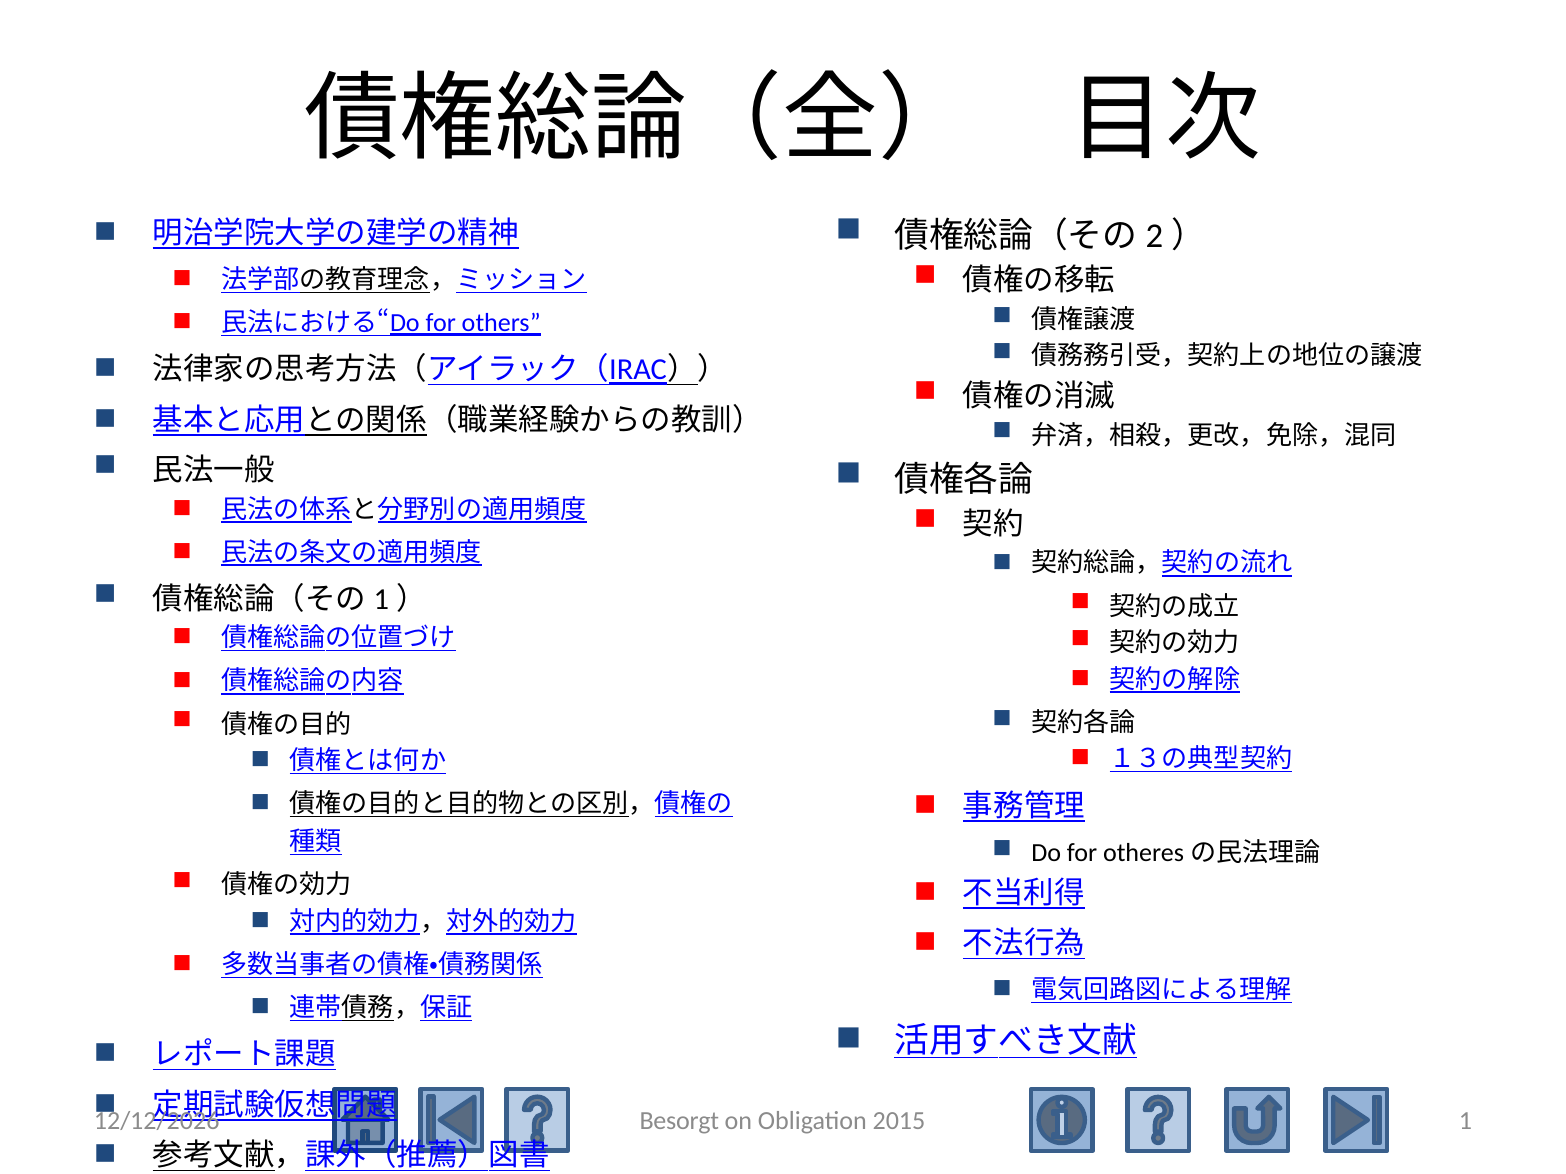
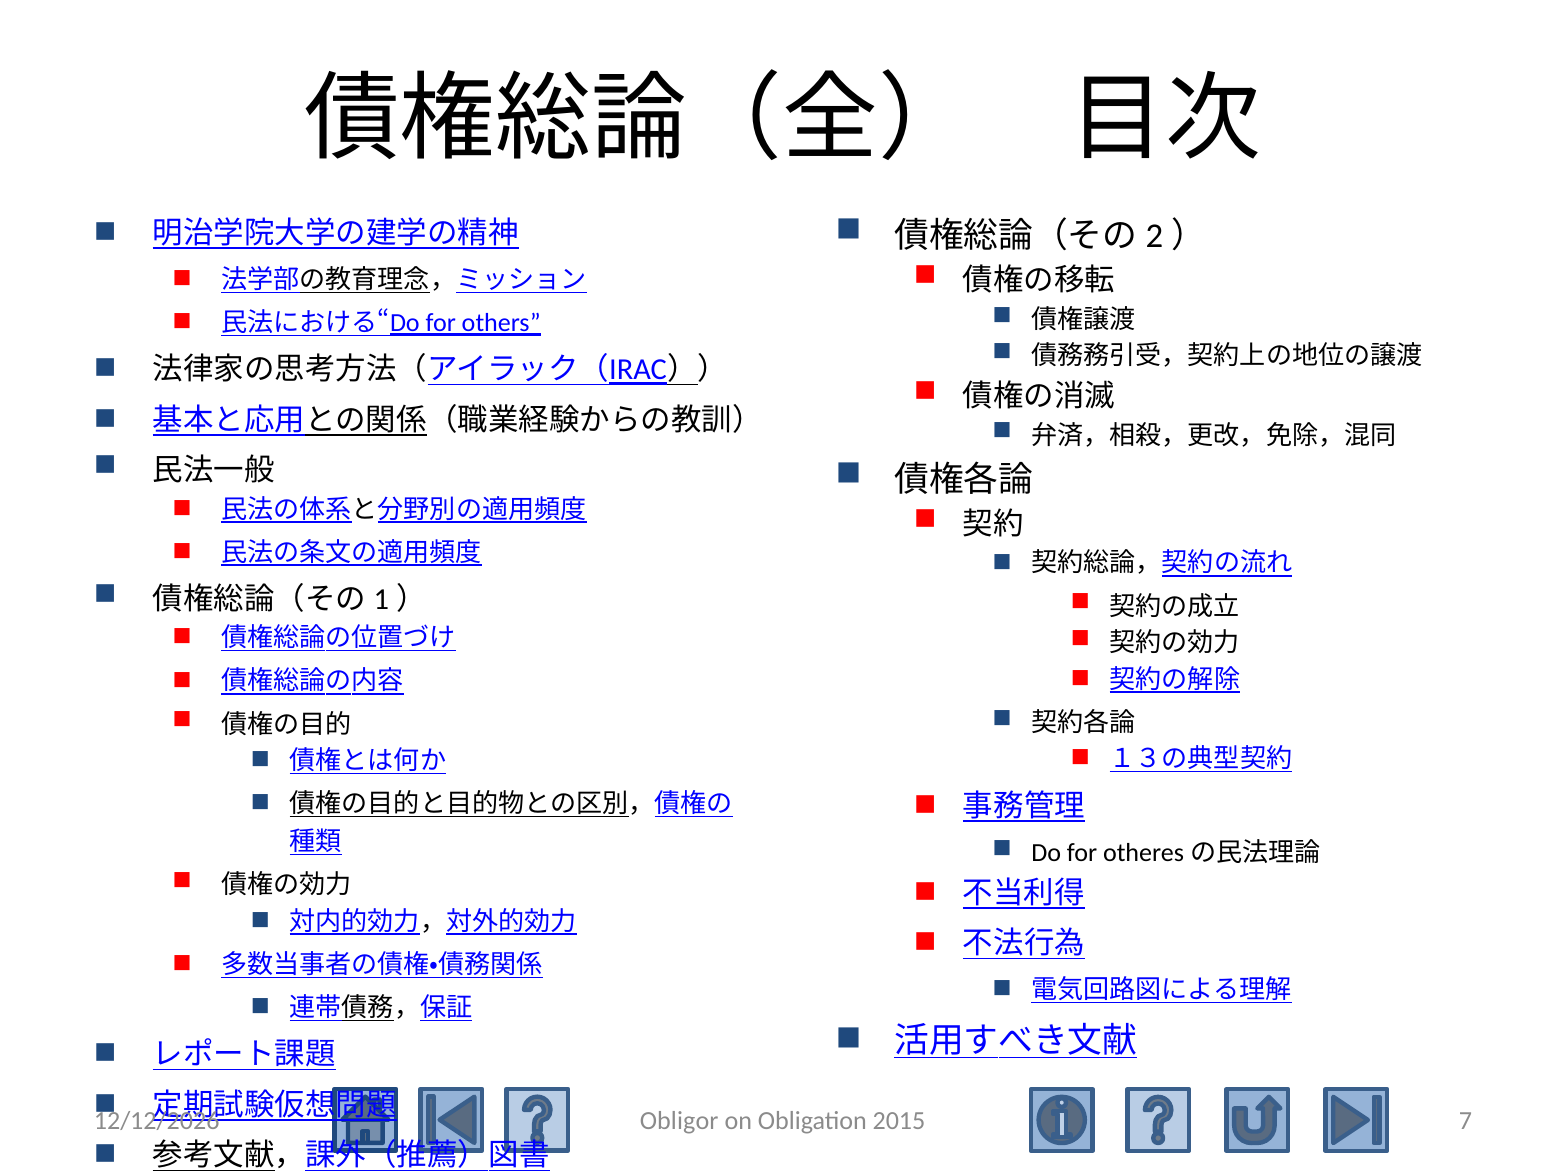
Besorgt: Besorgt -> Obligor
1: 1 -> 7
